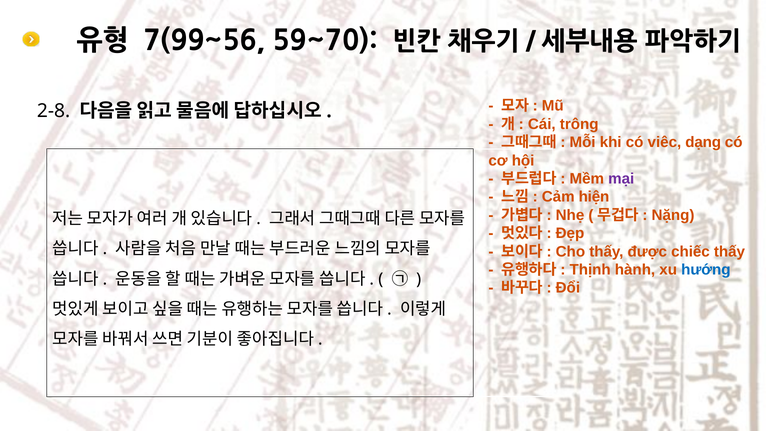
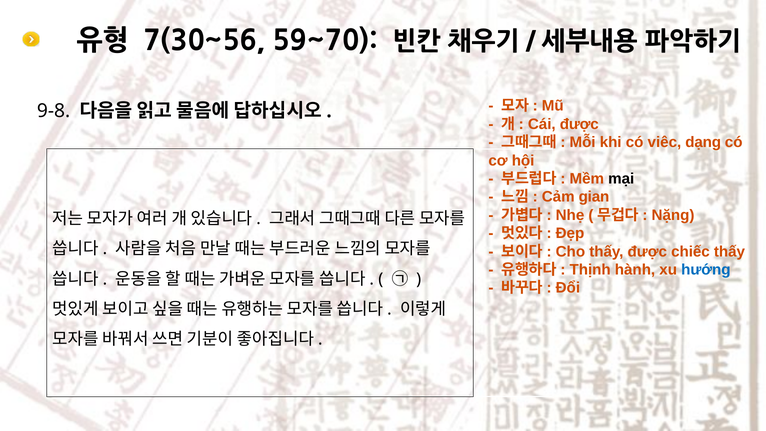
7(99~56: 7(99~56 -> 7(30~56
2-8: 2-8 -> 9-8
Cái trông: trông -> được
mại colour: purple -> black
hiện: hiện -> gian
